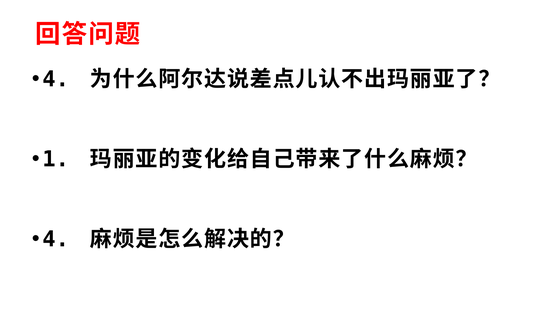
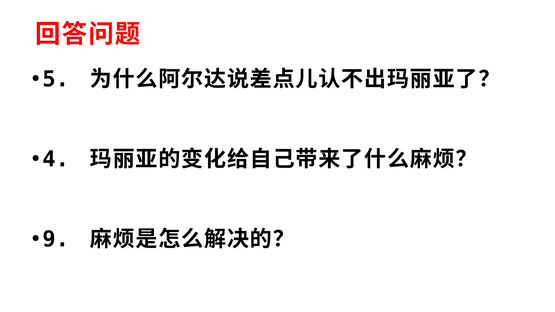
4 at (56, 79): 4 -> 5
1: 1 -> 4
4 at (56, 240): 4 -> 9
